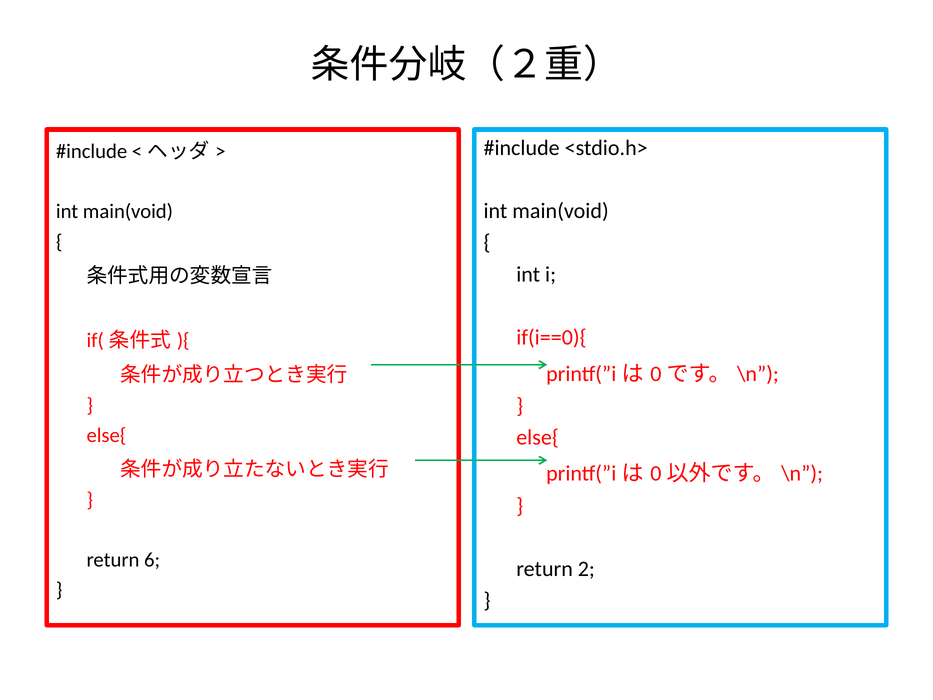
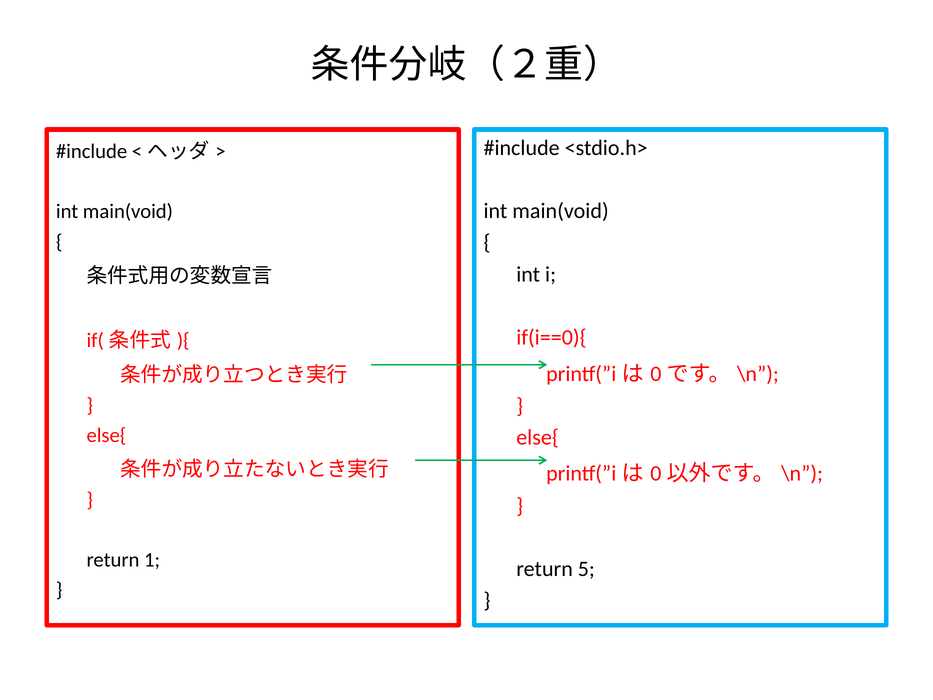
6: 6 -> 1
2: 2 -> 5
